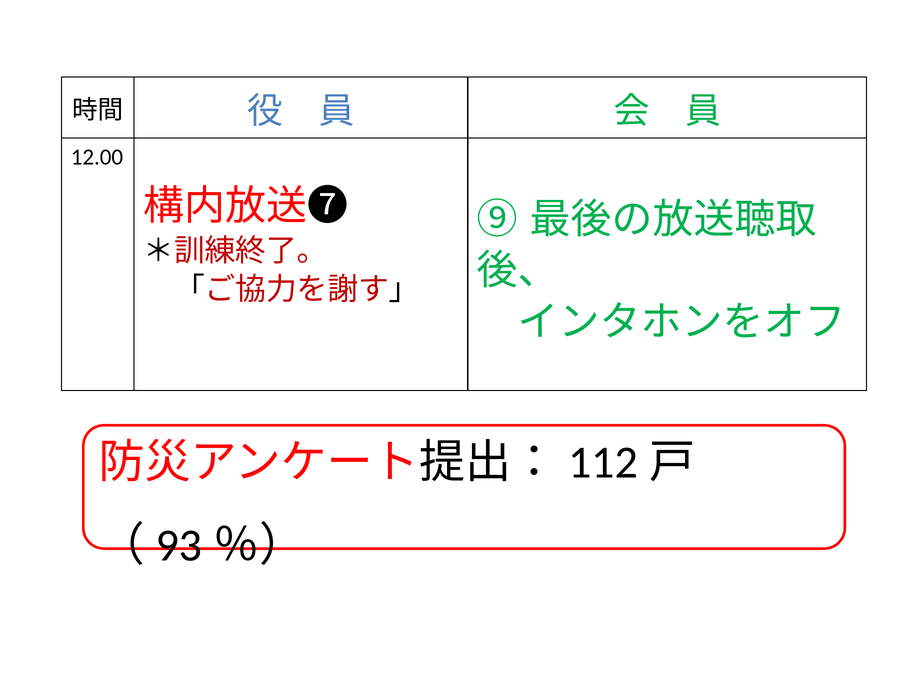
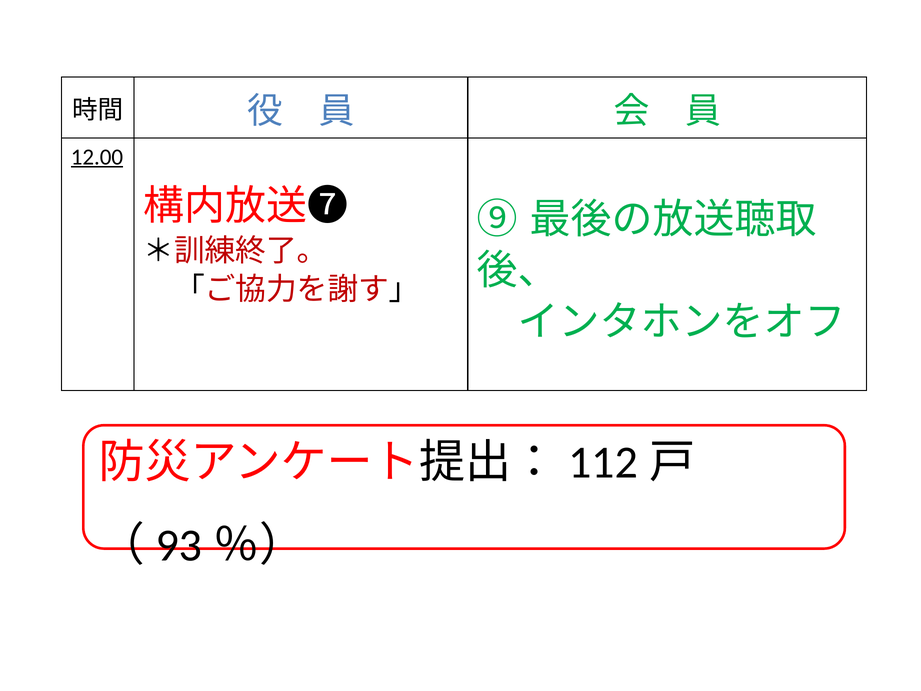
12.00 underline: none -> present
